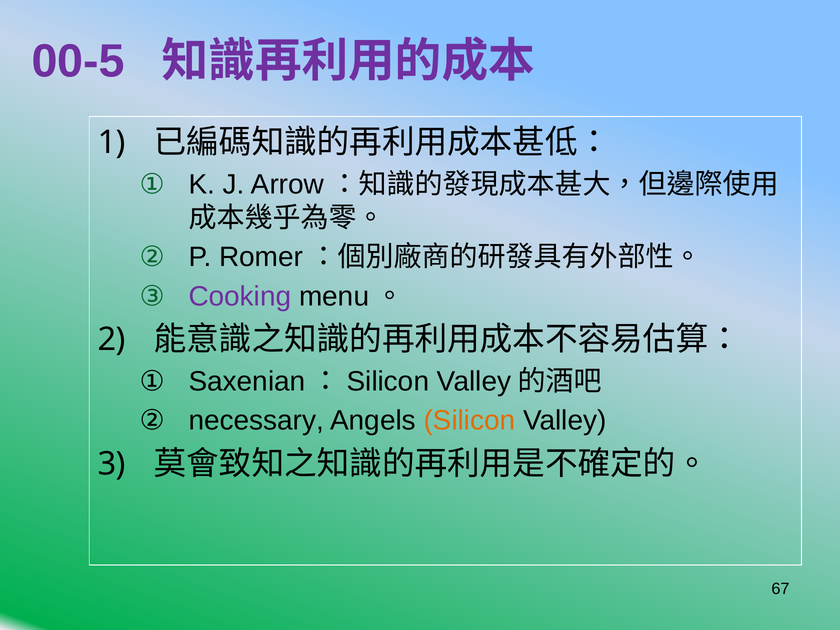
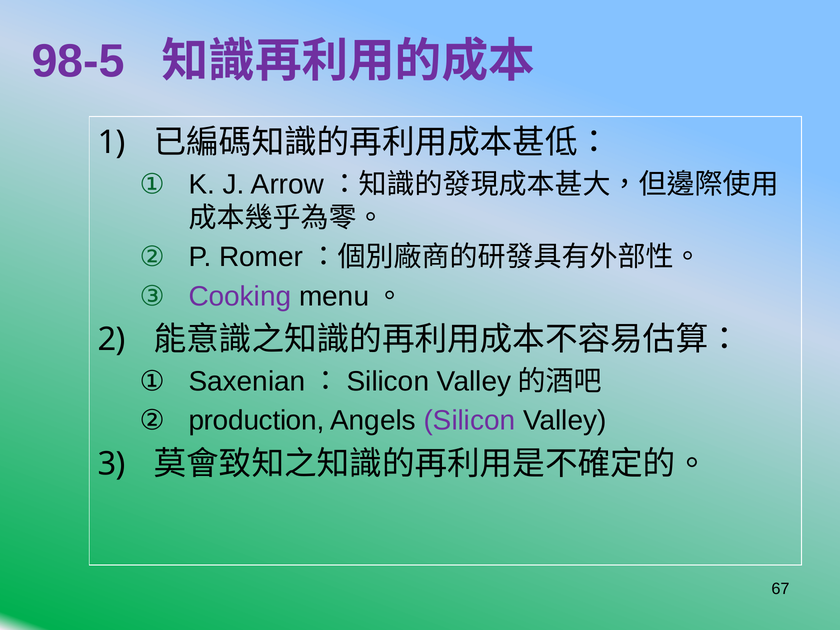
00-5: 00-5 -> 98-5
necessary: necessary -> production
Silicon colour: orange -> purple
